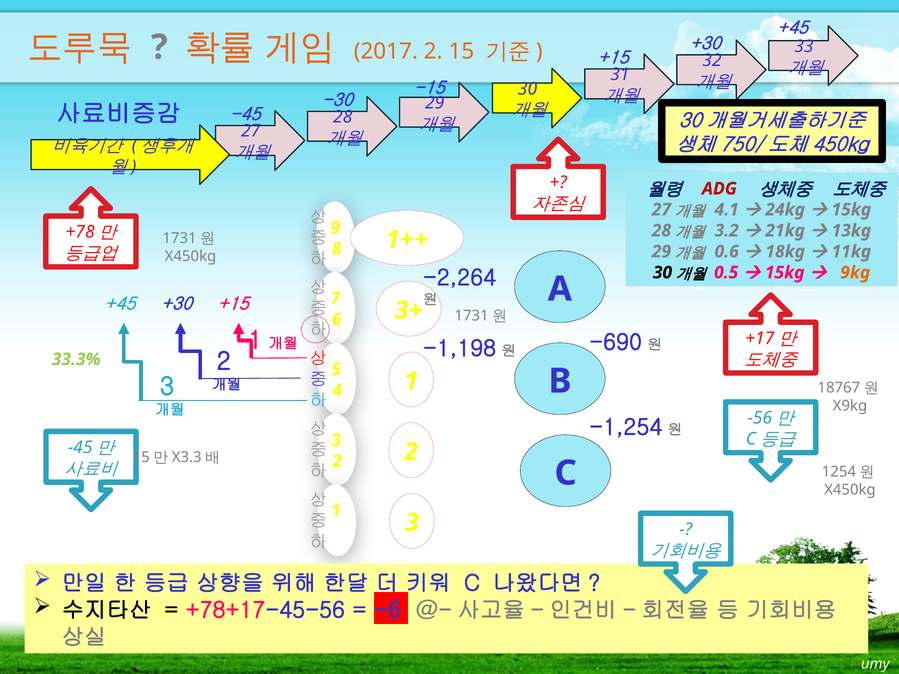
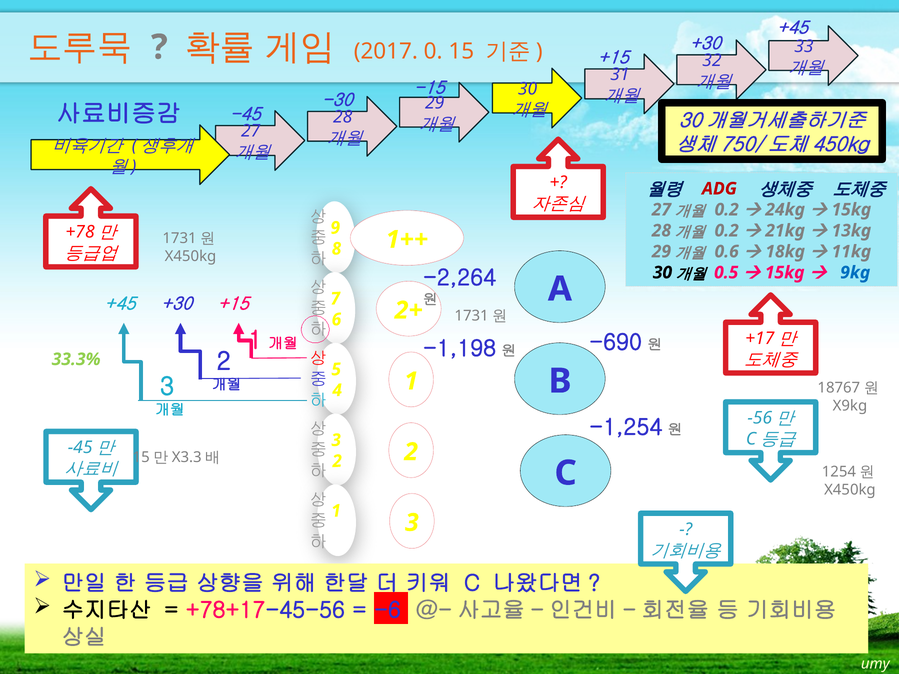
2017 2: 2 -> 0
4.1 at (727, 210): 4.1 -> 0.2
3.2 at (727, 231): 3.2 -> 0.2
9kg colour: orange -> blue
3+: 3+ -> 2+
